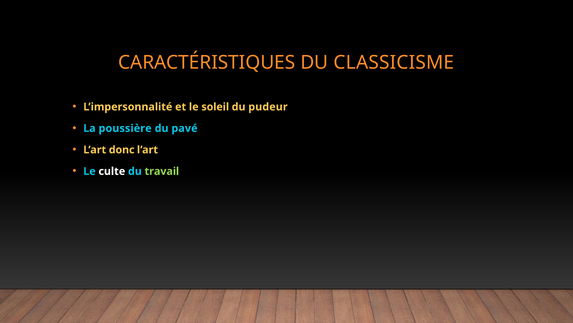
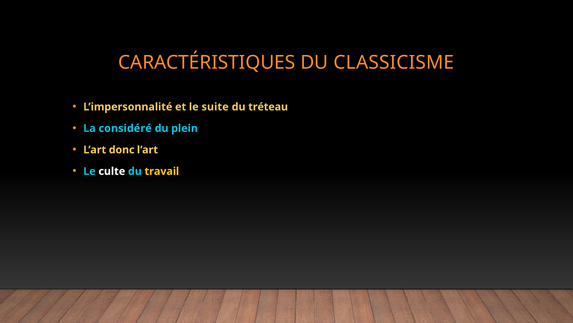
soleil: soleil -> suite
pudeur: pudeur -> tréteau
poussière: poussière -> considéré
pavé: pavé -> plein
travail colour: light green -> yellow
